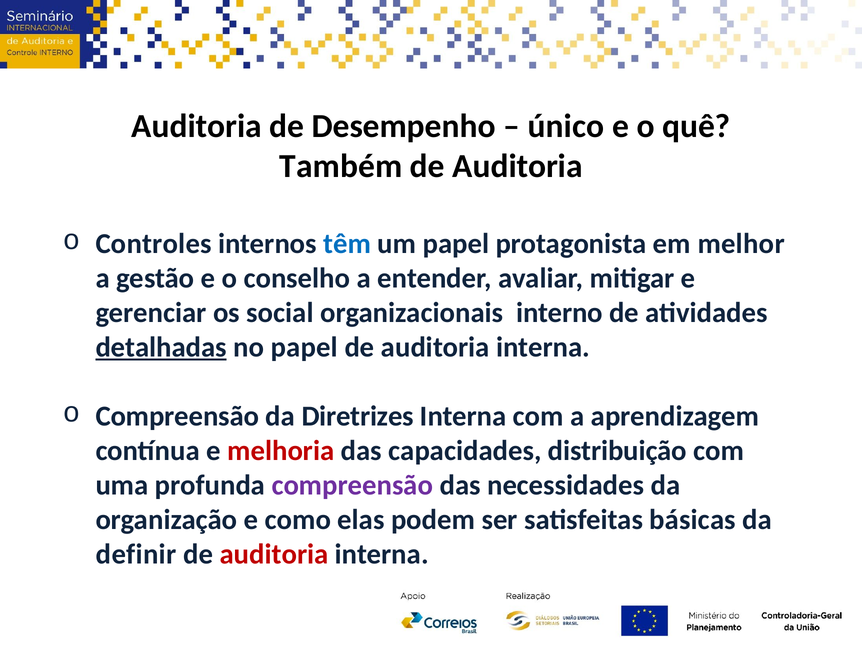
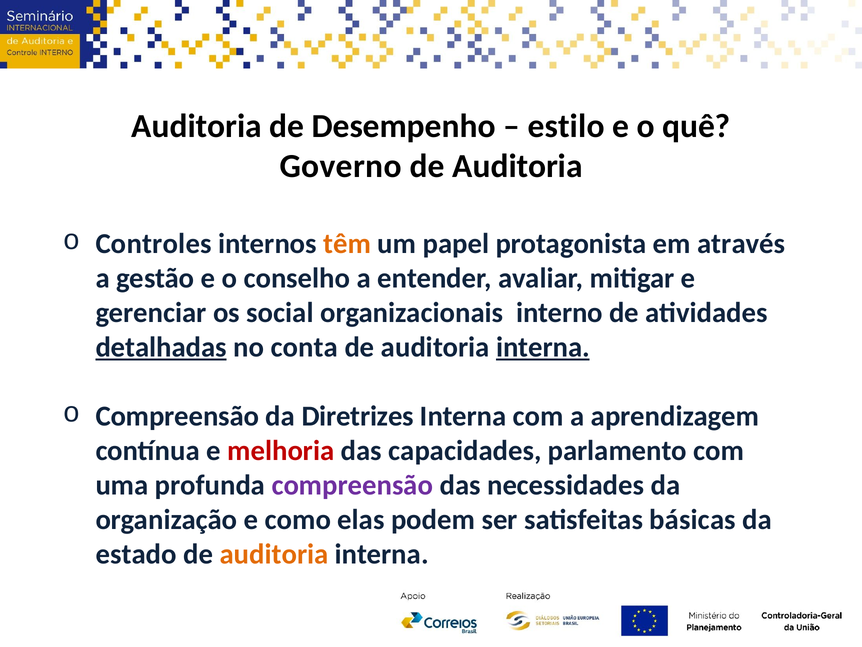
único: único -> estilo
Também: Também -> Governo
têm colour: blue -> orange
melhor: melhor -> através
no papel: papel -> conta
interna at (543, 347) underline: none -> present
distribuição: distribuição -> parlamento
definir: definir -> estado
auditoria at (274, 554) colour: red -> orange
